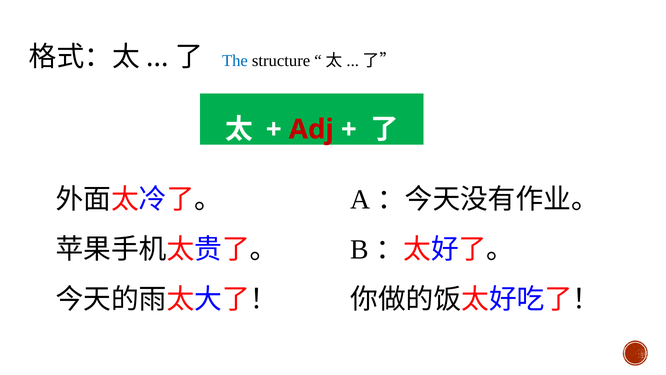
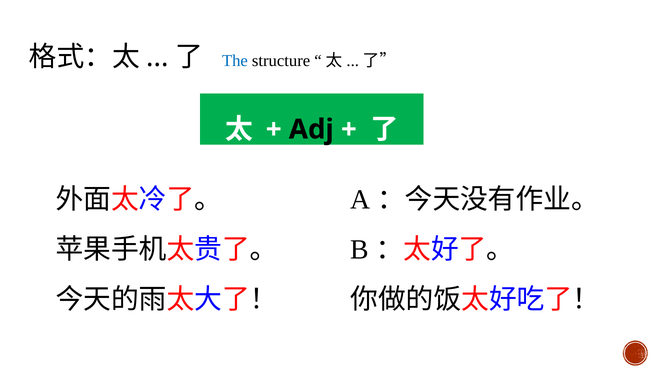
Adj colour: red -> black
